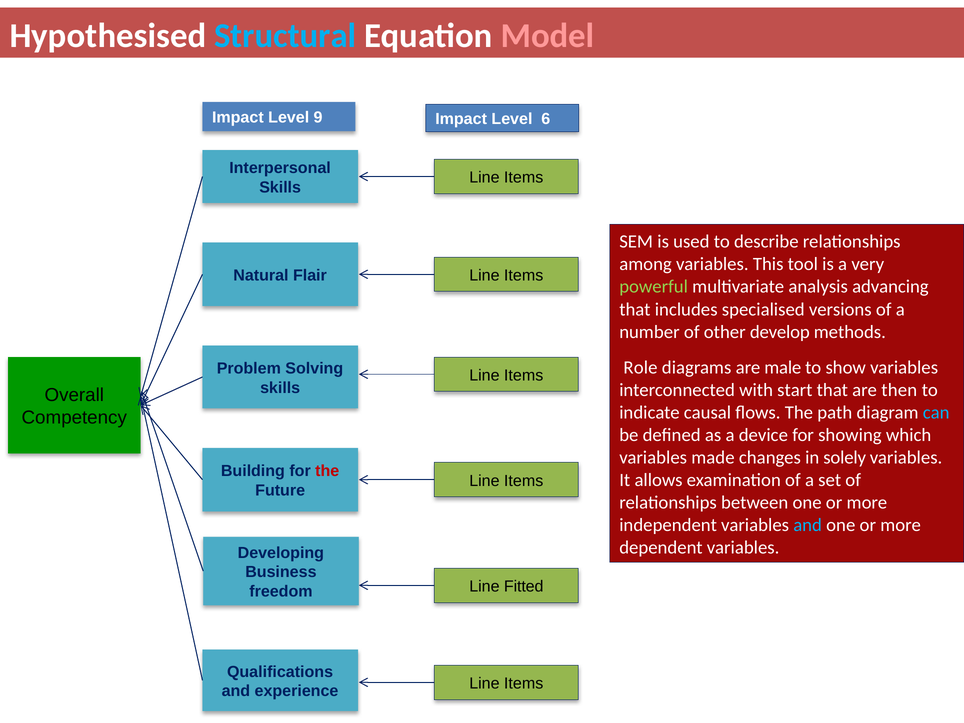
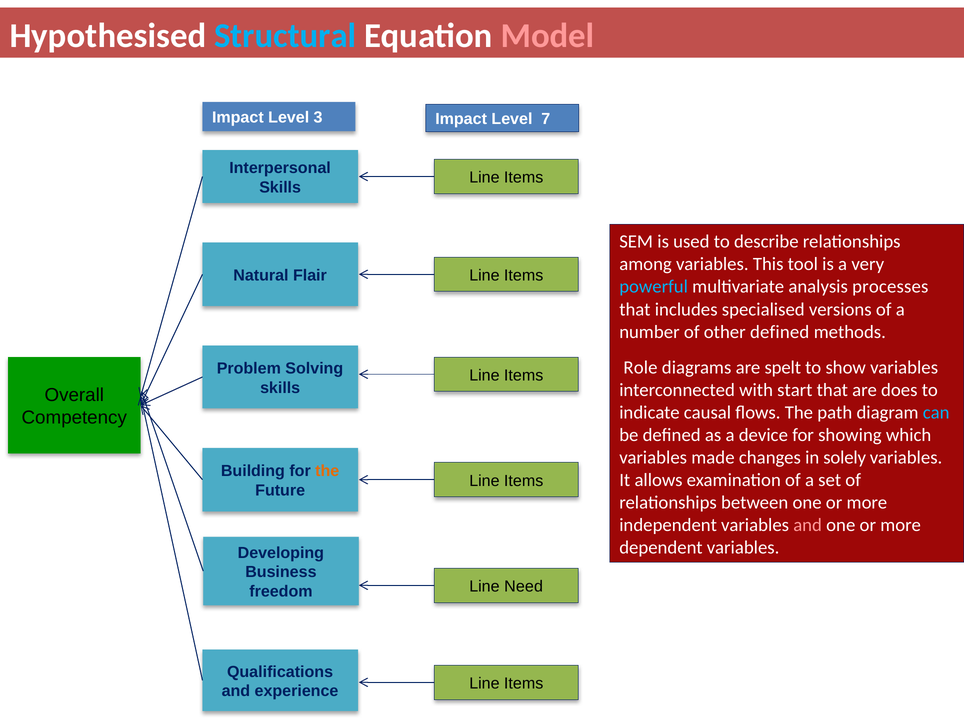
9: 9 -> 3
6: 6 -> 7
powerful colour: light green -> light blue
advancing: advancing -> processes
other develop: develop -> defined
male: male -> spelt
then: then -> does
the at (327, 471) colour: red -> orange
and at (808, 525) colour: light blue -> pink
Fitted: Fitted -> Need
